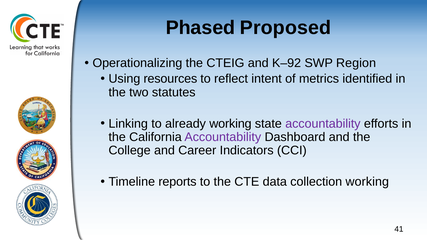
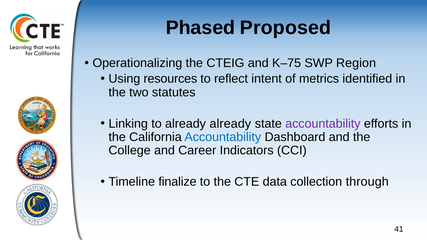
K–92: K–92 -> K–75
already working: working -> already
Accountability at (223, 137) colour: purple -> blue
reports: reports -> finalize
collection working: working -> through
